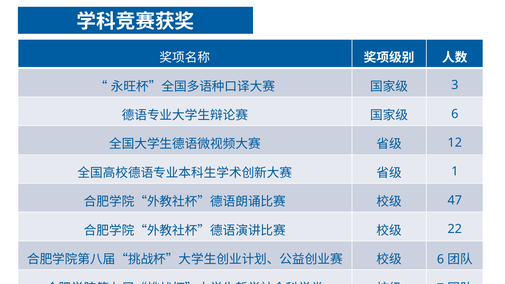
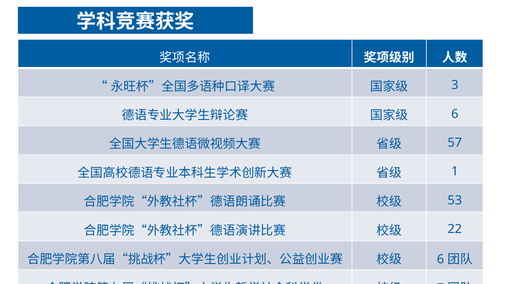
12: 12 -> 57
47: 47 -> 53
